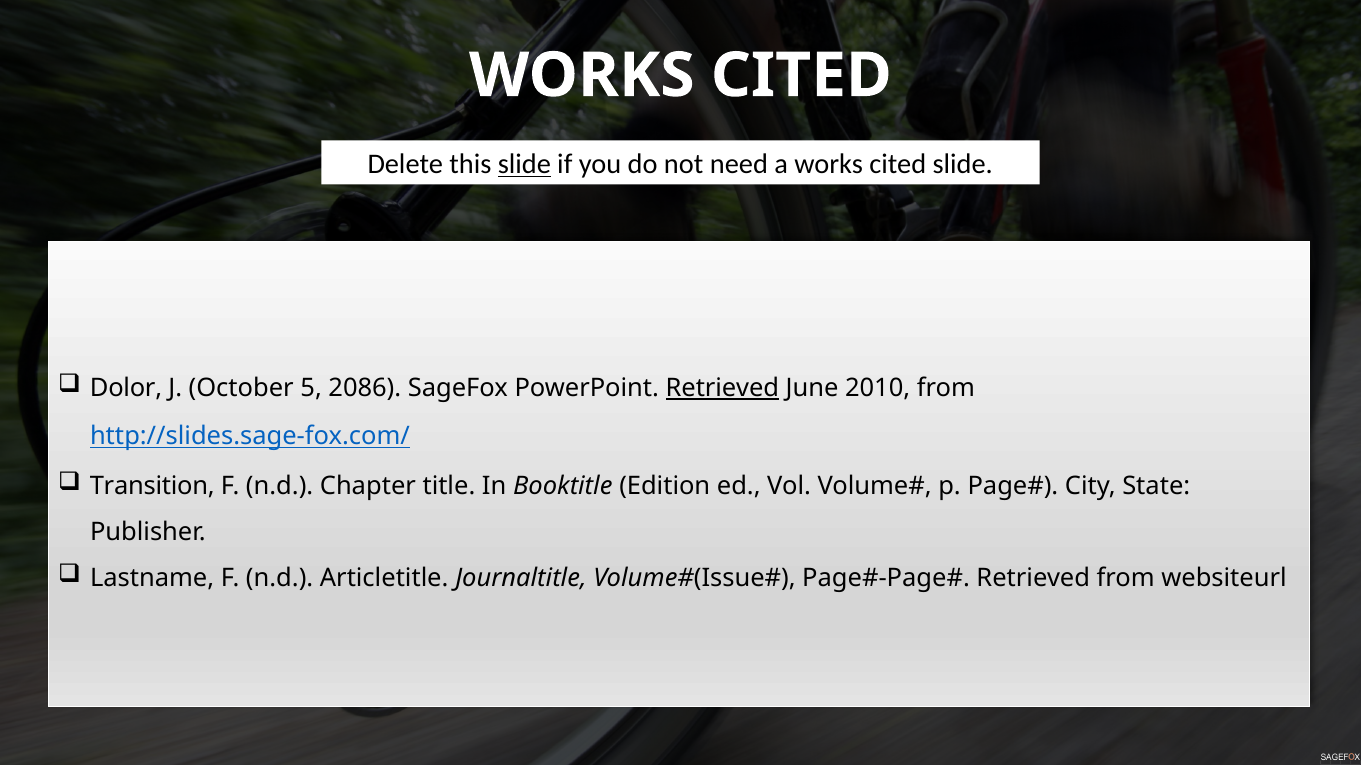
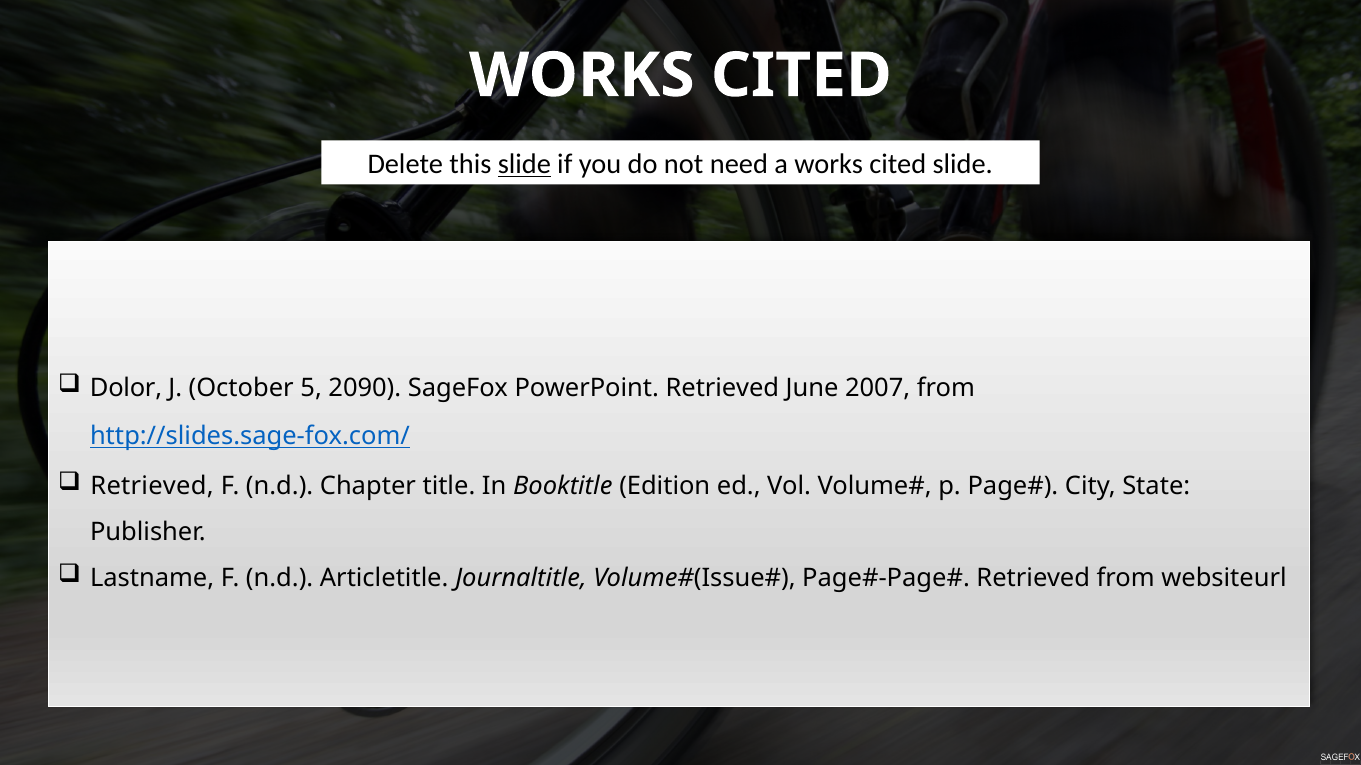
2086: 2086 -> 2090
Retrieved at (722, 388) underline: present -> none
2010: 2010 -> 2007
Transition at (152, 486): Transition -> Retrieved
